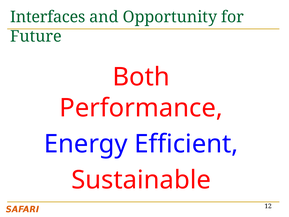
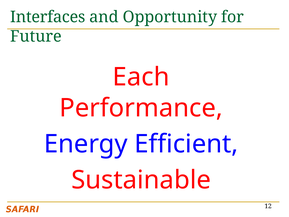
Both: Both -> Each
